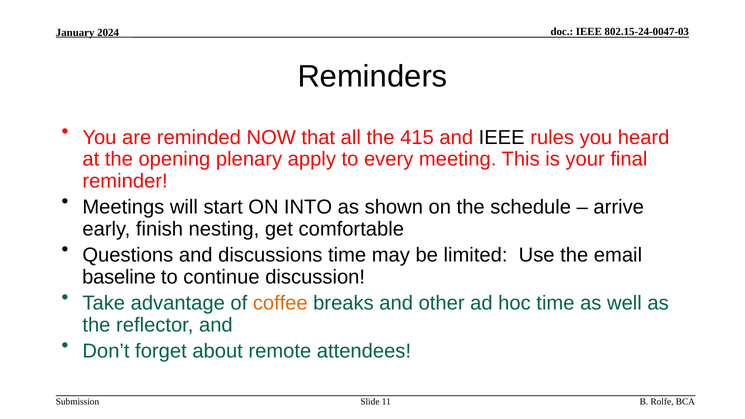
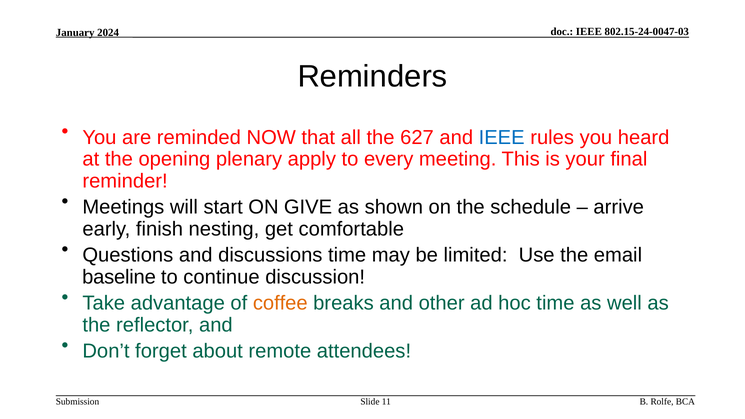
415: 415 -> 627
IEEE at (502, 137) colour: black -> blue
INTO: INTO -> GIVE
